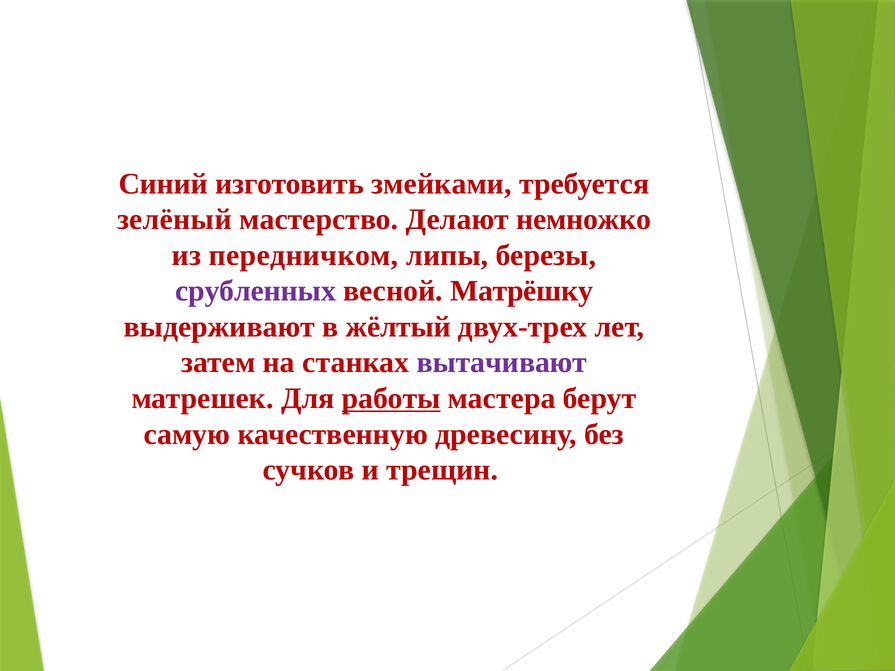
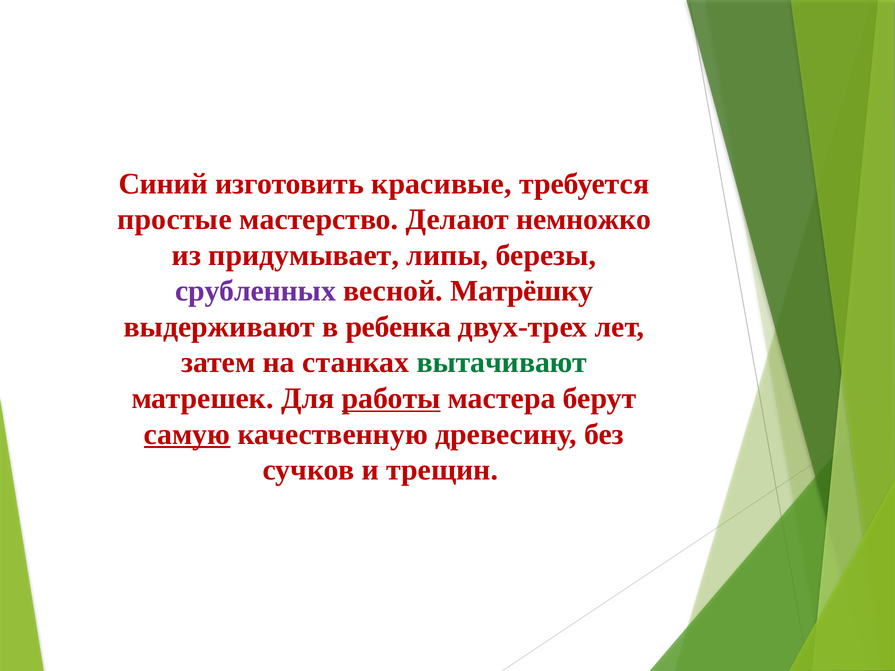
змейками: змейками -> красивые
зелёный: зелёный -> простые
передничком: передничком -> придумывает
жёлтый: жёлтый -> ребенка
вытачивают colour: purple -> green
самую underline: none -> present
